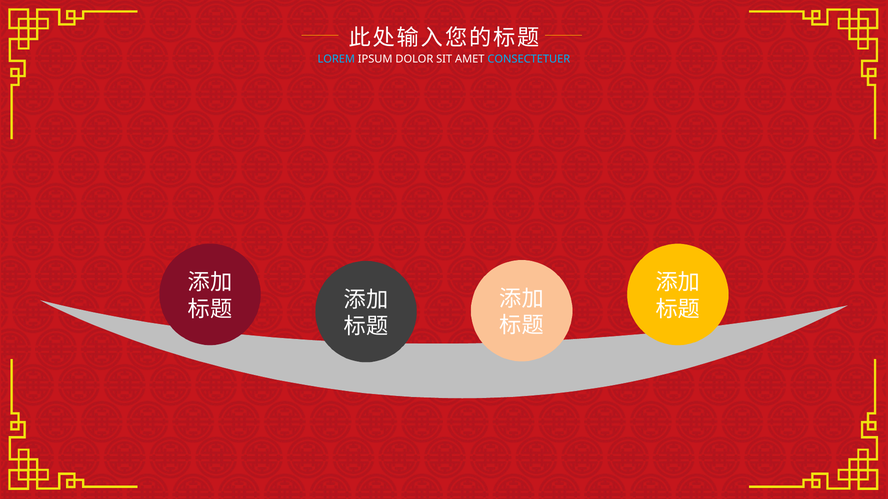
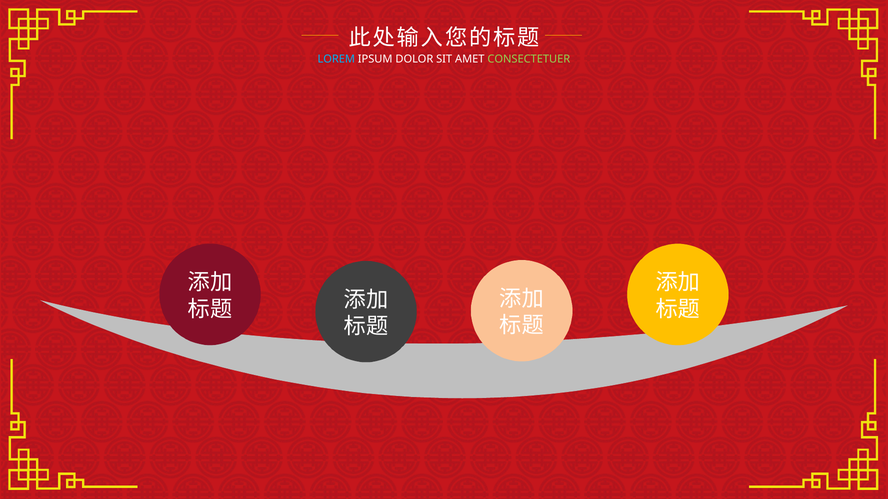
CONSECTETUER colour: light blue -> light green
